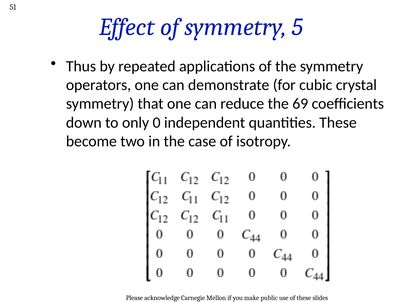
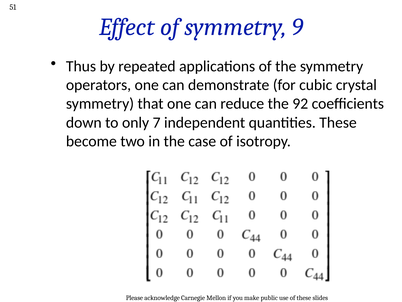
5: 5 -> 9
69: 69 -> 92
0: 0 -> 7
